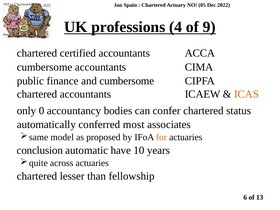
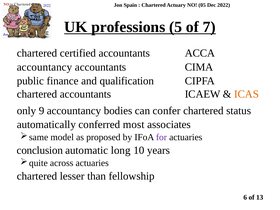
4: 4 -> 5
9: 9 -> 7
cumbersome at (45, 67): cumbersome -> accountancy
and cumbersome: cumbersome -> qualification
0: 0 -> 9
for colour: orange -> purple
have: have -> long
